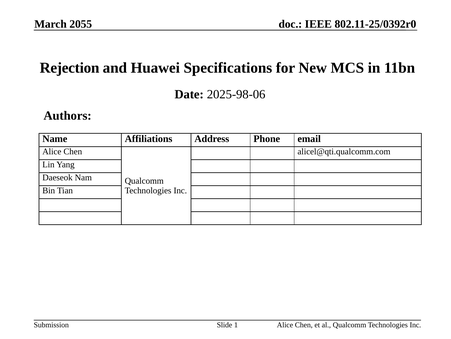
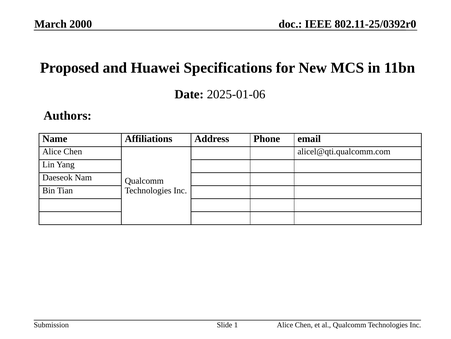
2055: 2055 -> 2000
Rejection: Rejection -> Proposed
2025-98-06: 2025-98-06 -> 2025-01-06
